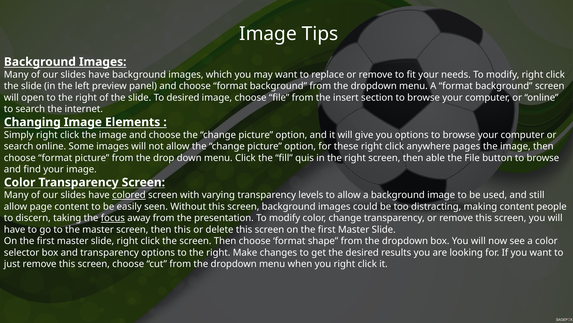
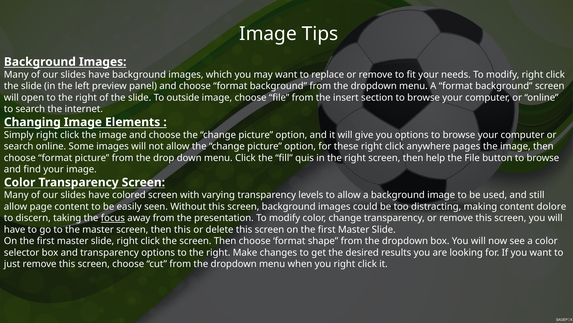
To desired: desired -> outside
able: able -> help
colored underline: present -> none
people: people -> dolore
